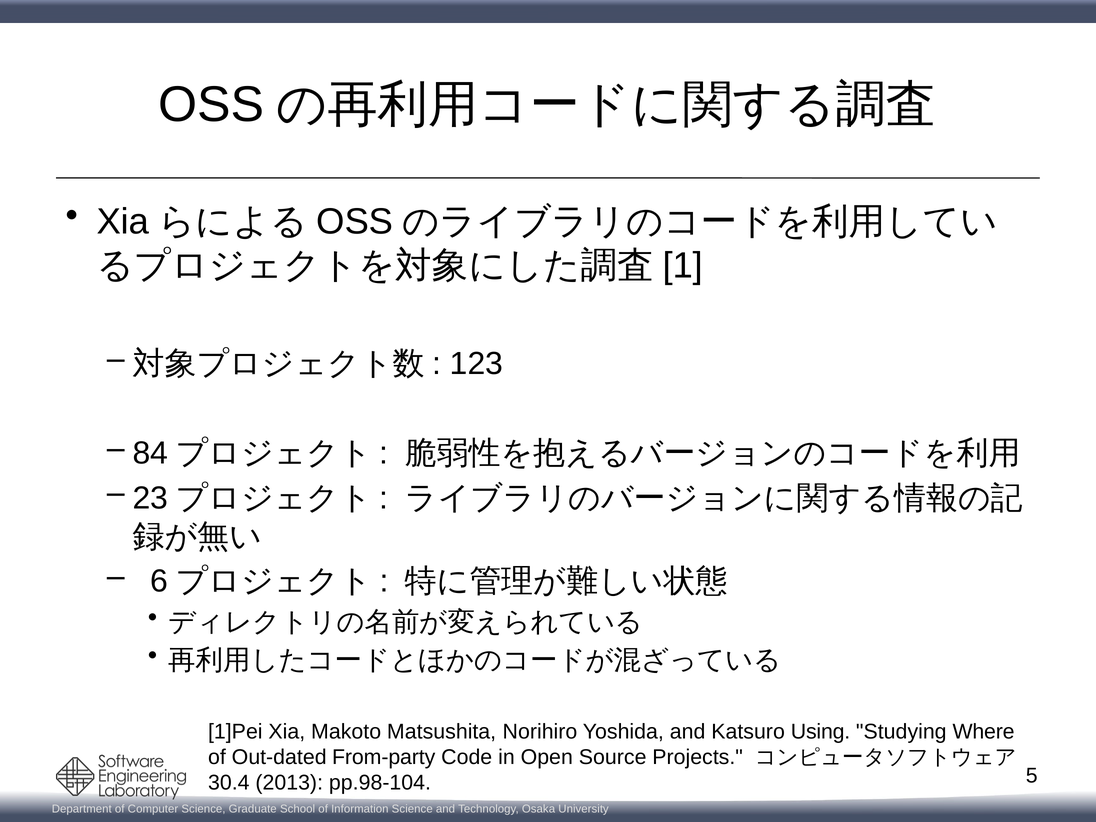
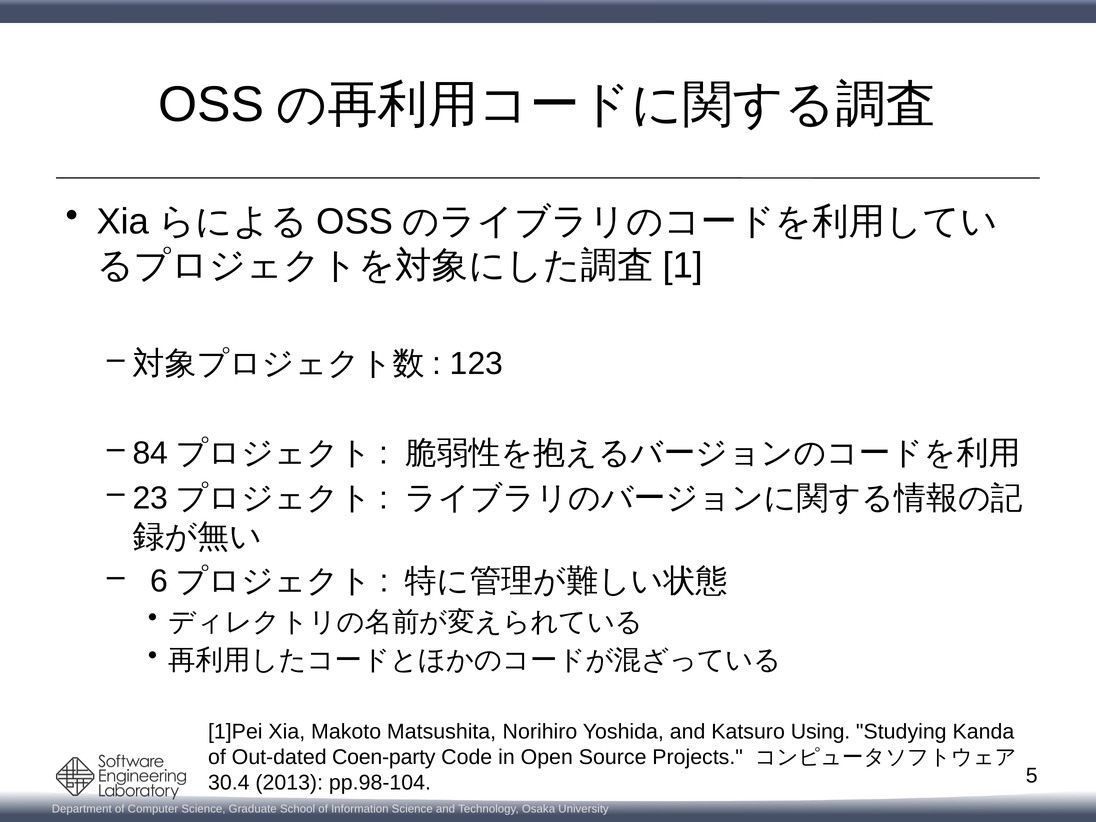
Where: Where -> Kanda
From-party: From-party -> Coen-party
